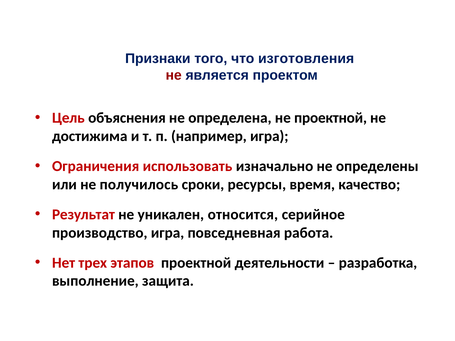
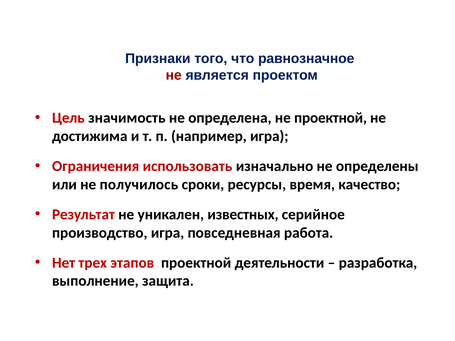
изготовления: изготовления -> равнозначное
объяснения: объяснения -> значимость
относится: относится -> известных
